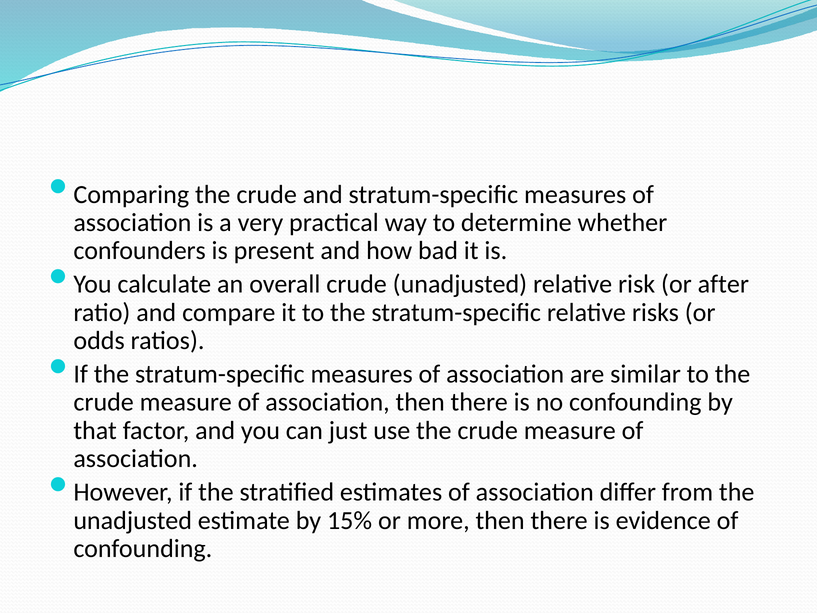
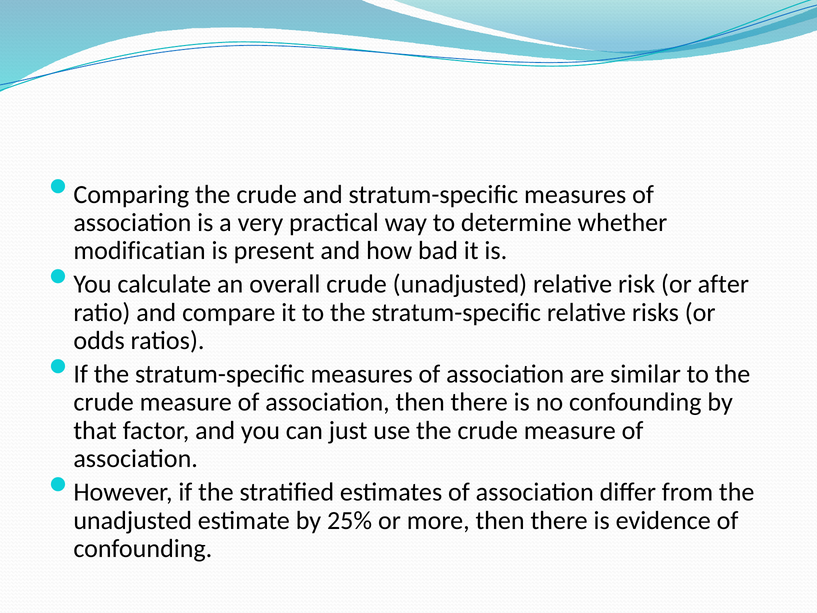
confounders: confounders -> modificatian
15%: 15% -> 25%
